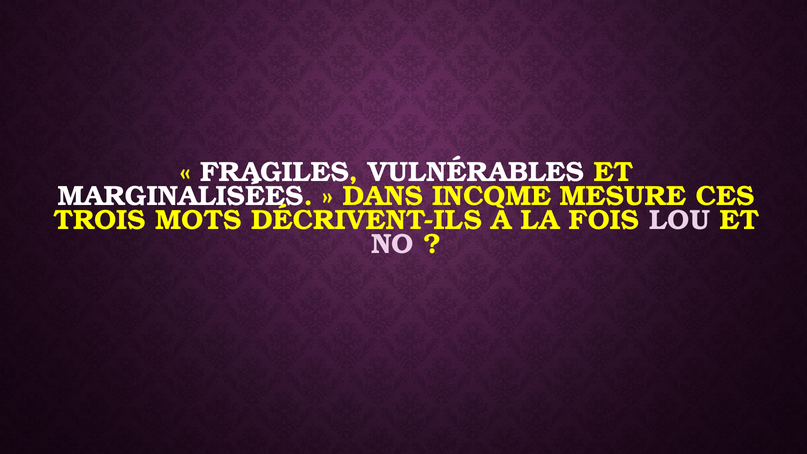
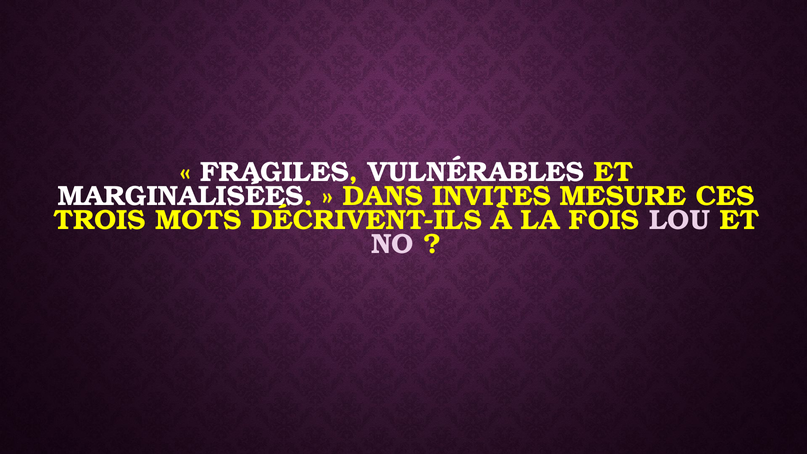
INCOME: INCOME -> INVITES
